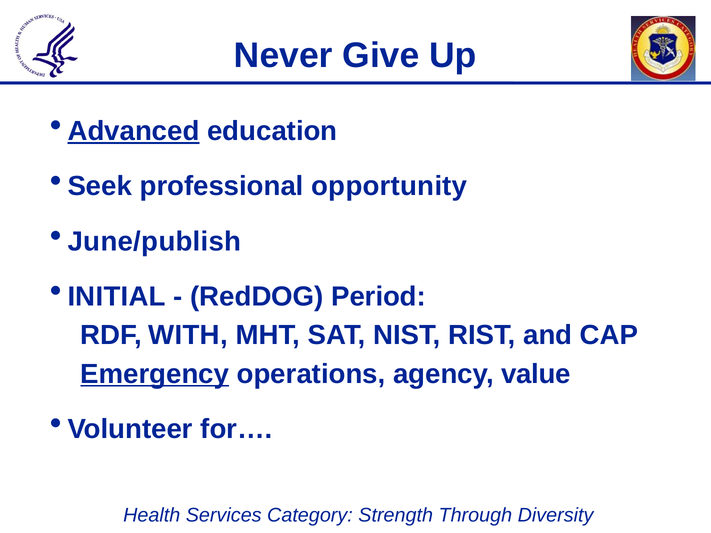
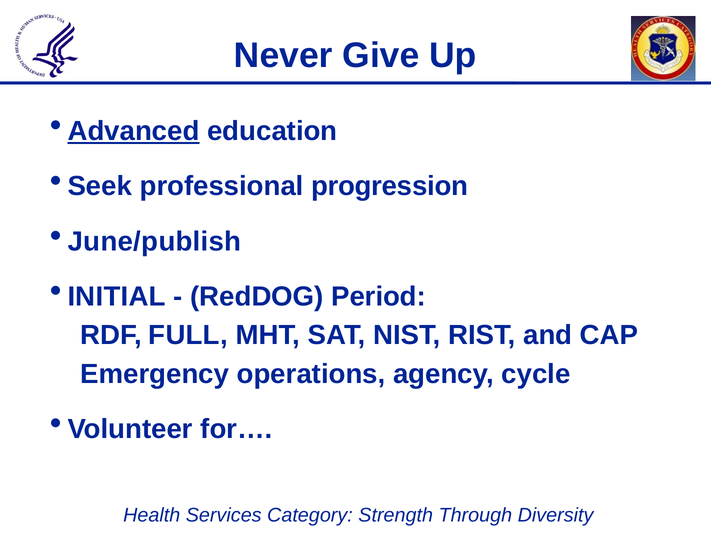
opportunity: opportunity -> progression
WITH: WITH -> FULL
Emergency underline: present -> none
value: value -> cycle
